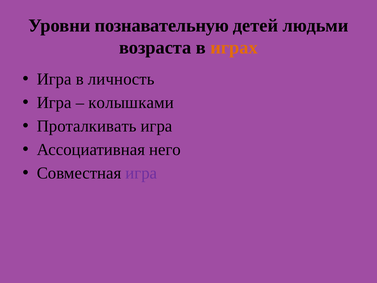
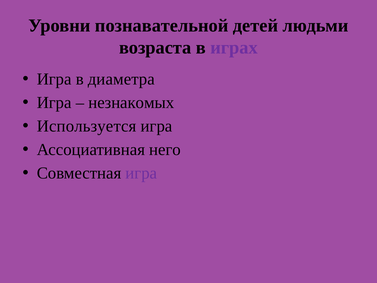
познавательную: познавательную -> познавательной
играх colour: orange -> purple
личность: личность -> диаметра
колышками: колышками -> незнакомых
Проталкивать: Проталкивать -> Используется
